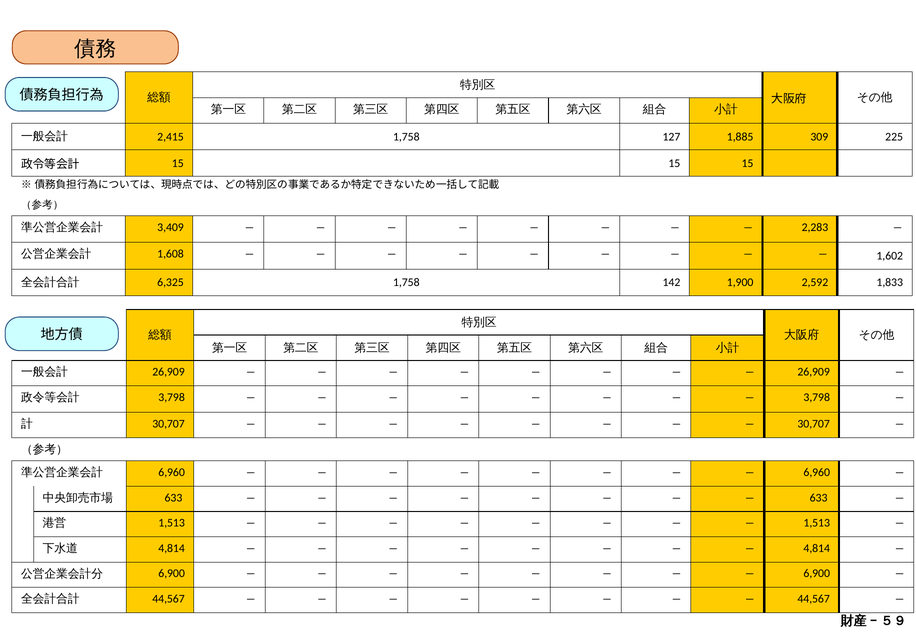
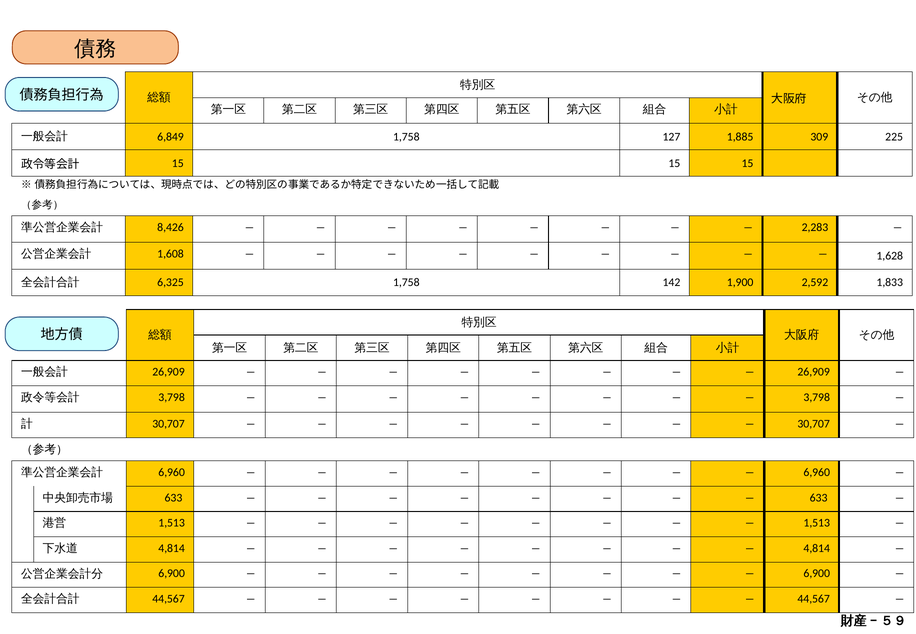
2,415: 2,415 -> 6,849
3,409: 3,409 -> 8,426
1,602: 1,602 -> 1,628
